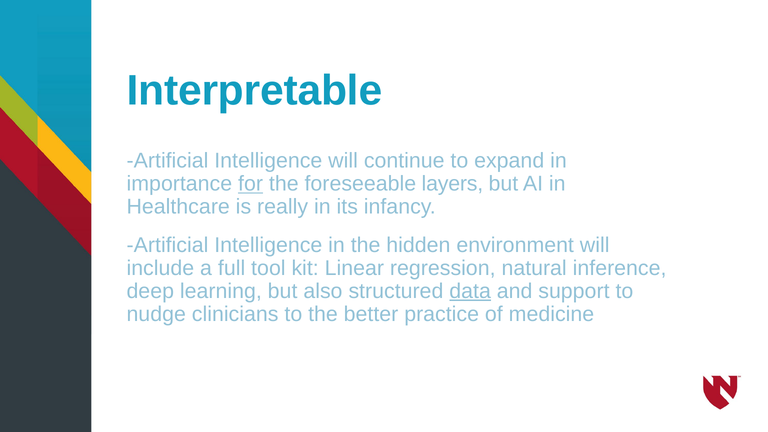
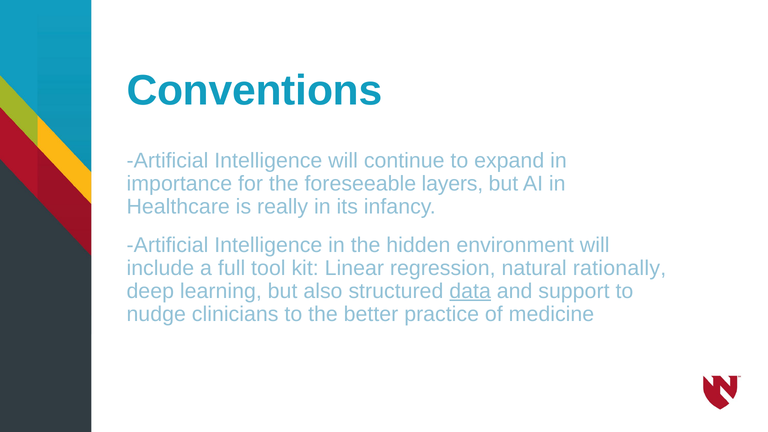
Interpretable: Interpretable -> Conventions
for underline: present -> none
inference: inference -> rationally
